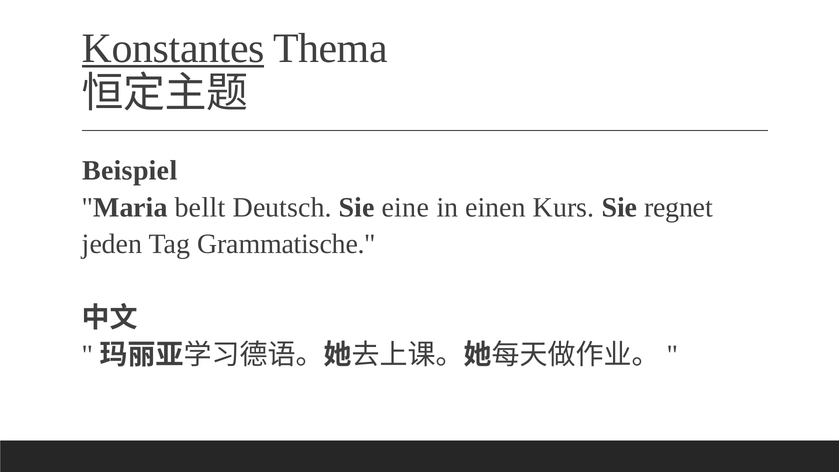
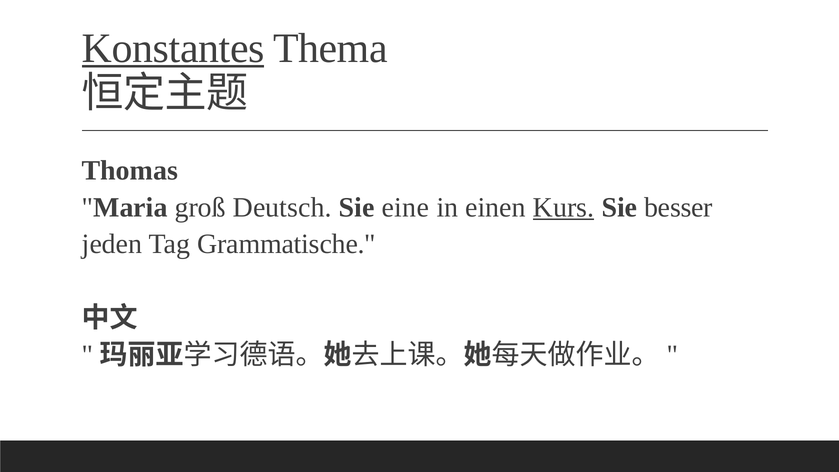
Beispiel: Beispiel -> Thomas
bellt: bellt -> groß
Kurs underline: none -> present
regnet: regnet -> besser
